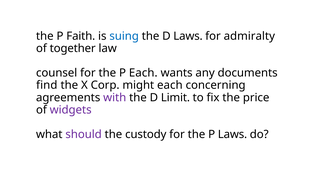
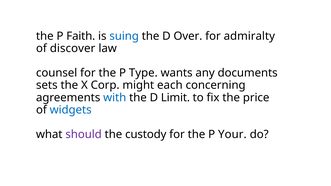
D Laws: Laws -> Over
together: together -> discover
P Each: Each -> Type
find: find -> sets
with colour: purple -> blue
widgets colour: purple -> blue
P Laws: Laws -> Your
